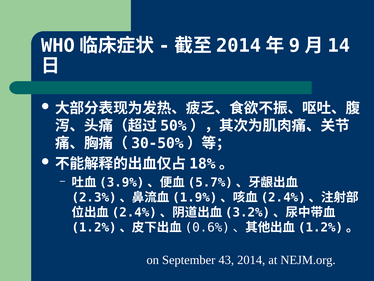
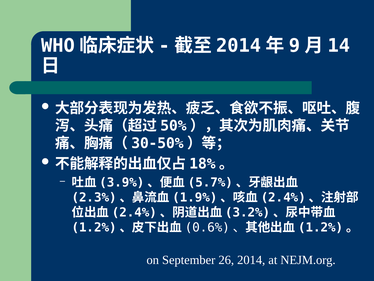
43: 43 -> 26
